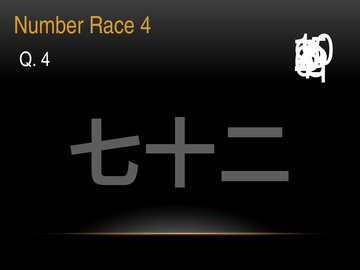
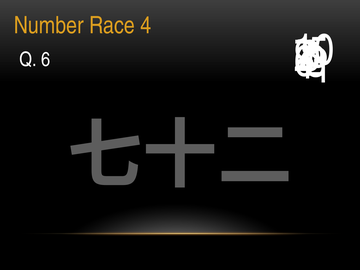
Q 4: 4 -> 6
